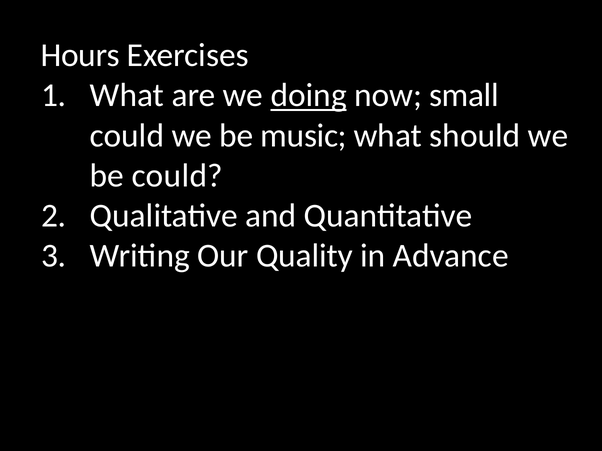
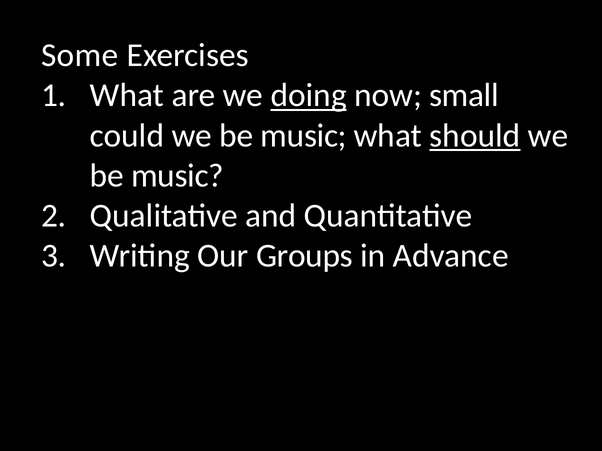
Hours: Hours -> Some
should underline: none -> present
could at (177, 176): could -> music
Quality: Quality -> Groups
